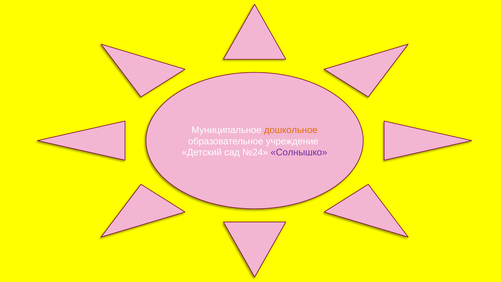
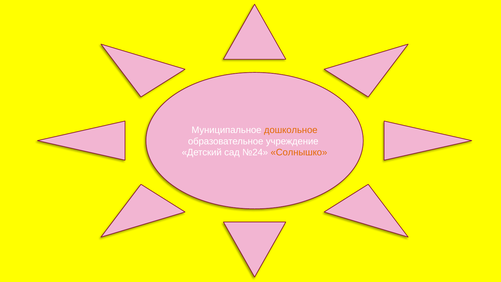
Солнышко colour: purple -> orange
